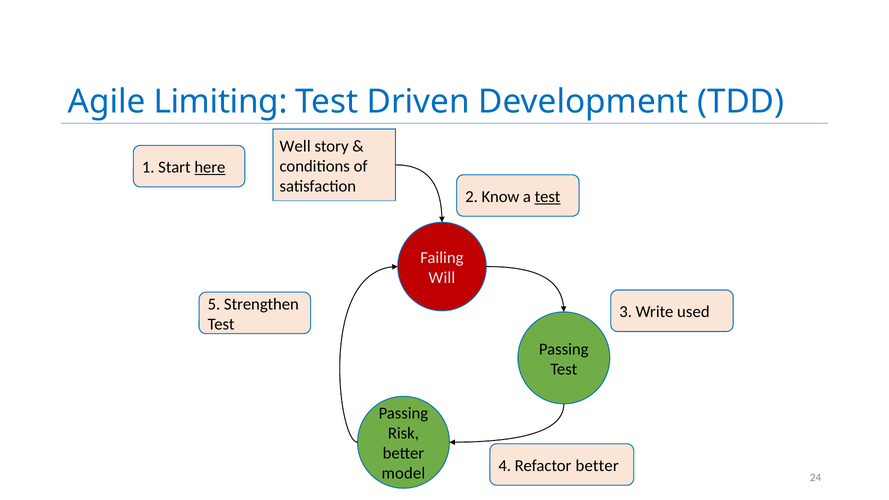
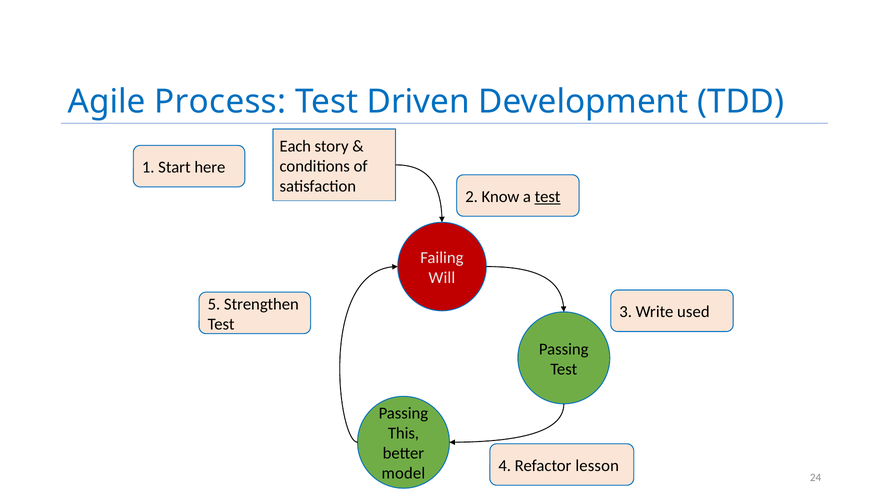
Limiting: Limiting -> Process
Well: Well -> Each
here underline: present -> none
Risk: Risk -> This
Refactor better: better -> lesson
